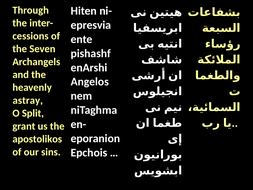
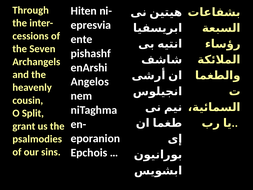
astray: astray -> cousin
apostolikos: apostolikos -> psalmodies
